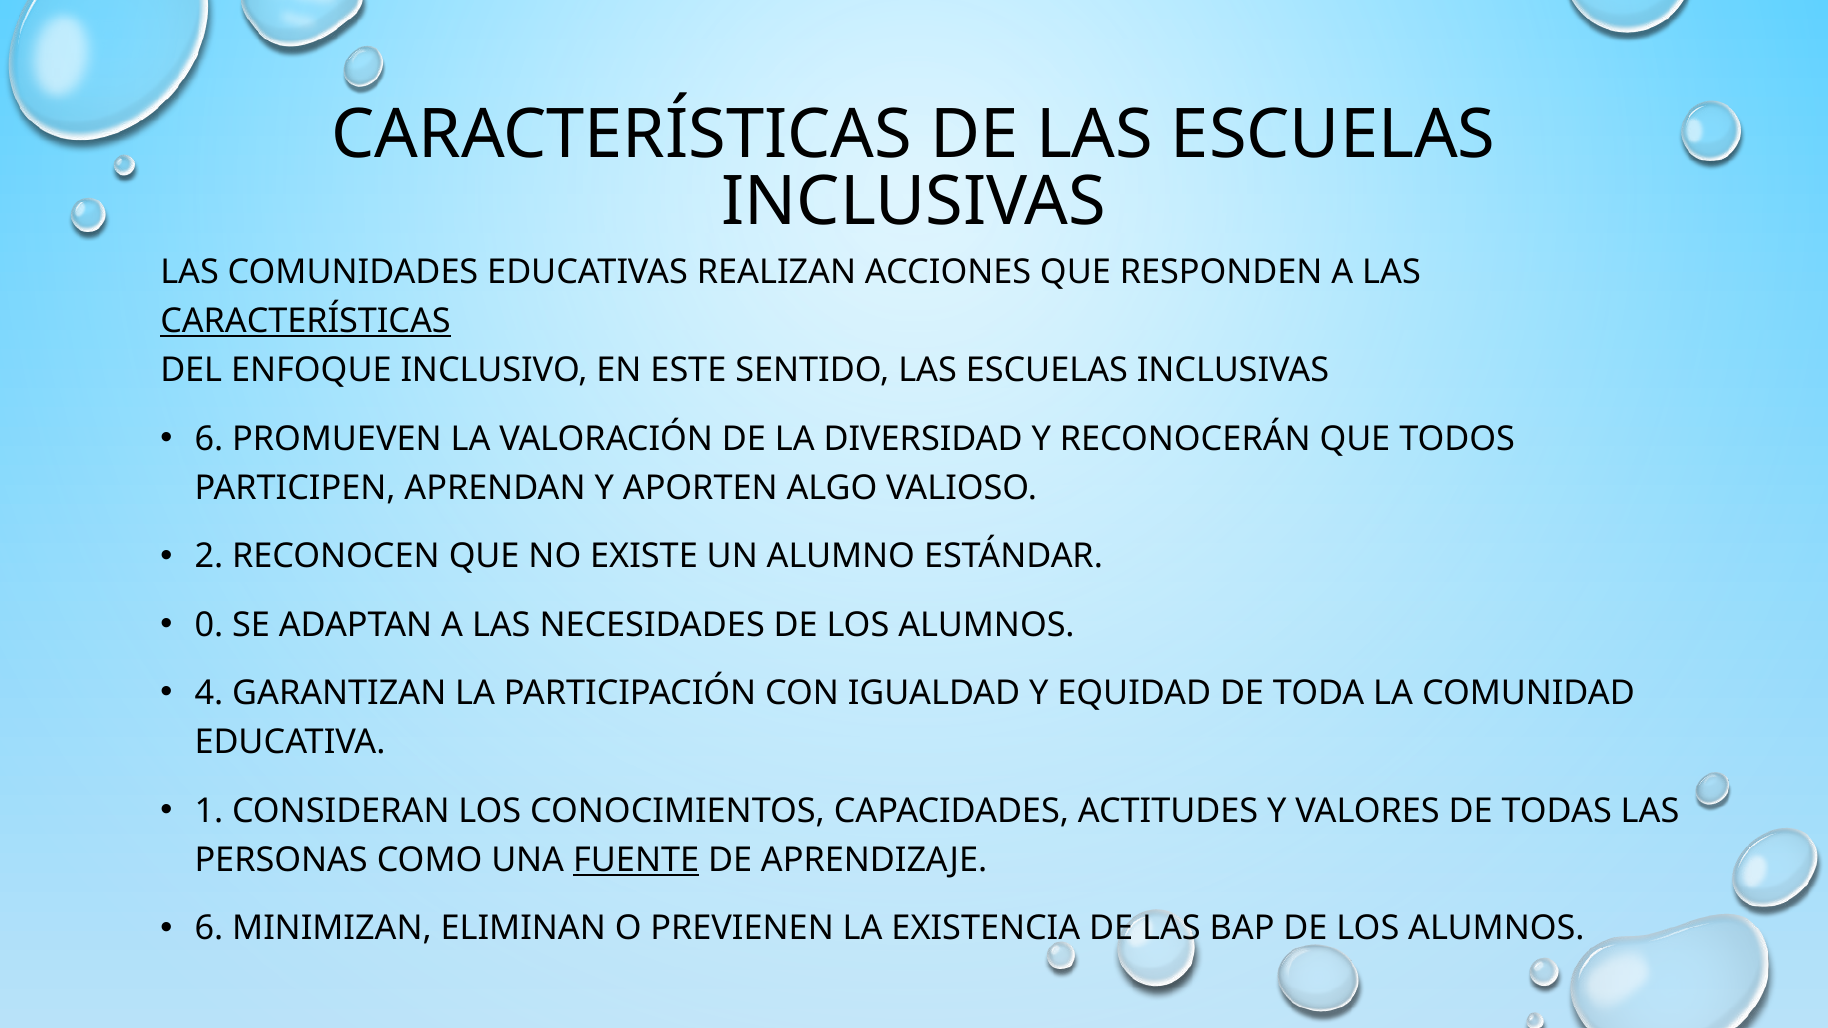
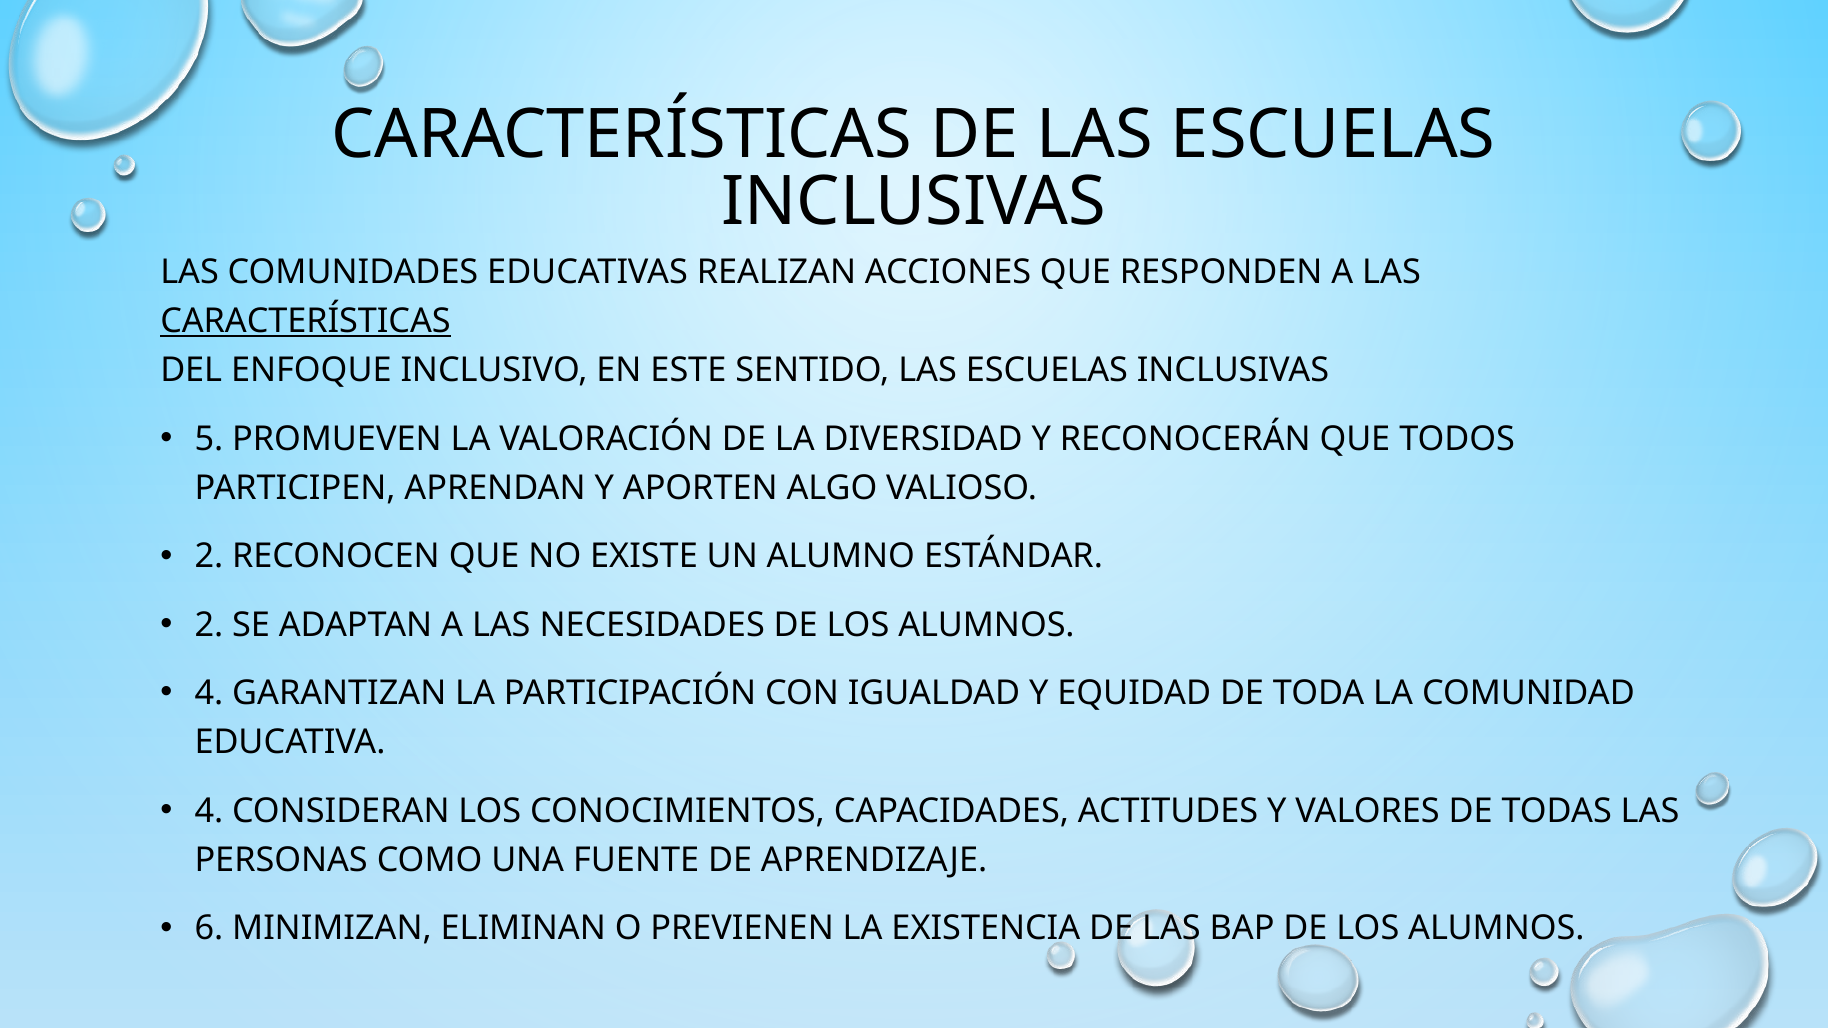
6 at (209, 439): 6 -> 5
0 at (209, 625): 0 -> 2
1 at (209, 811): 1 -> 4
FUENTE underline: present -> none
